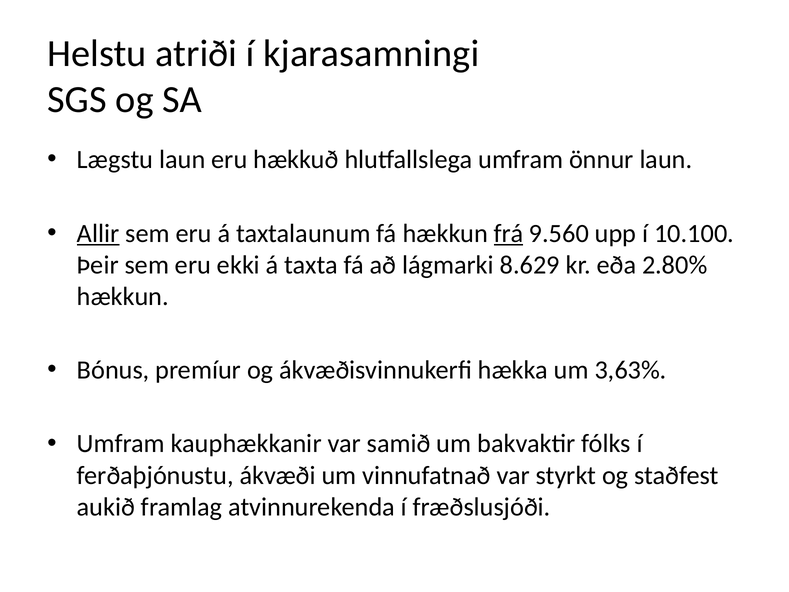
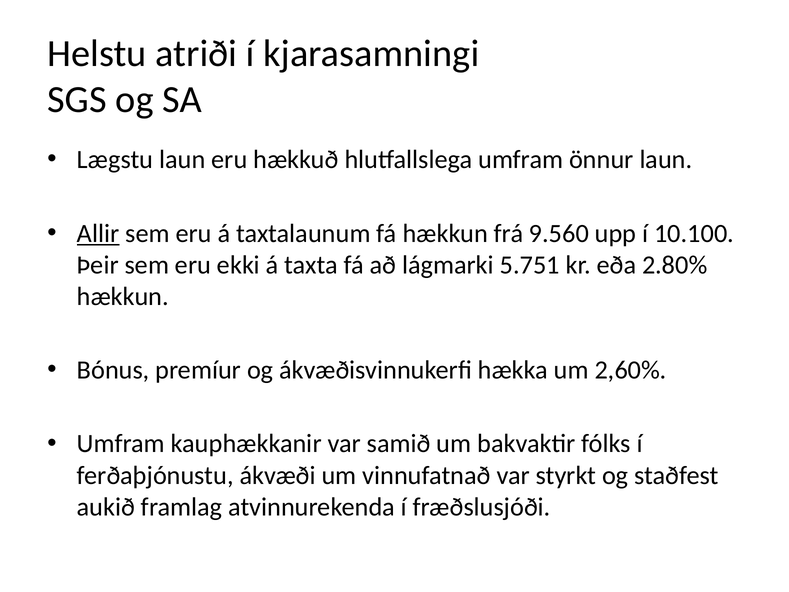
frá underline: present -> none
8.629: 8.629 -> 5.751
3,63%: 3,63% -> 2,60%
